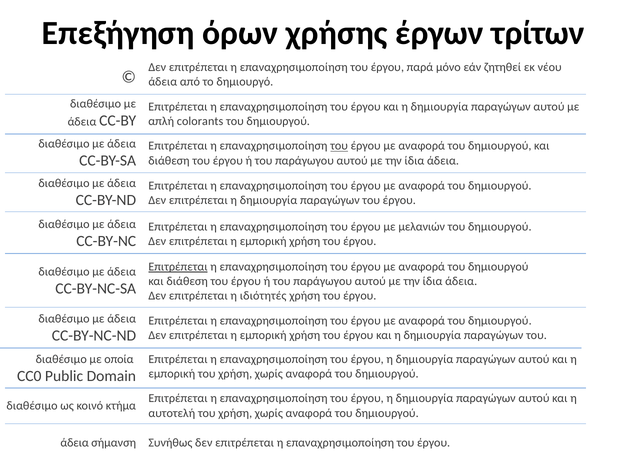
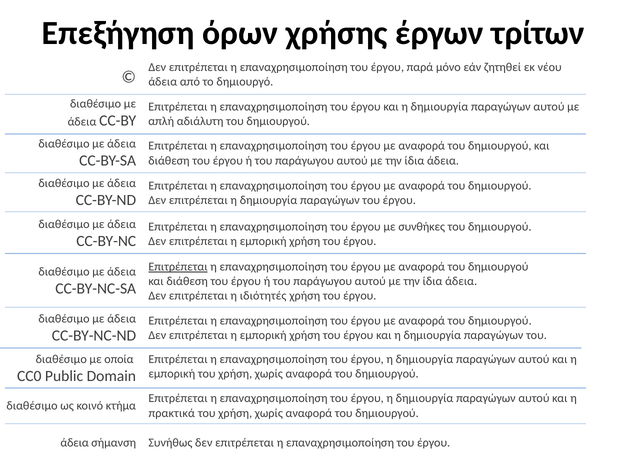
colorants: colorants -> αδιάλυτη
του at (339, 146) underline: present -> none
μελανιών: μελανιών -> συνθήκες
αυτοτελή: αυτοτελή -> πρακτικά
